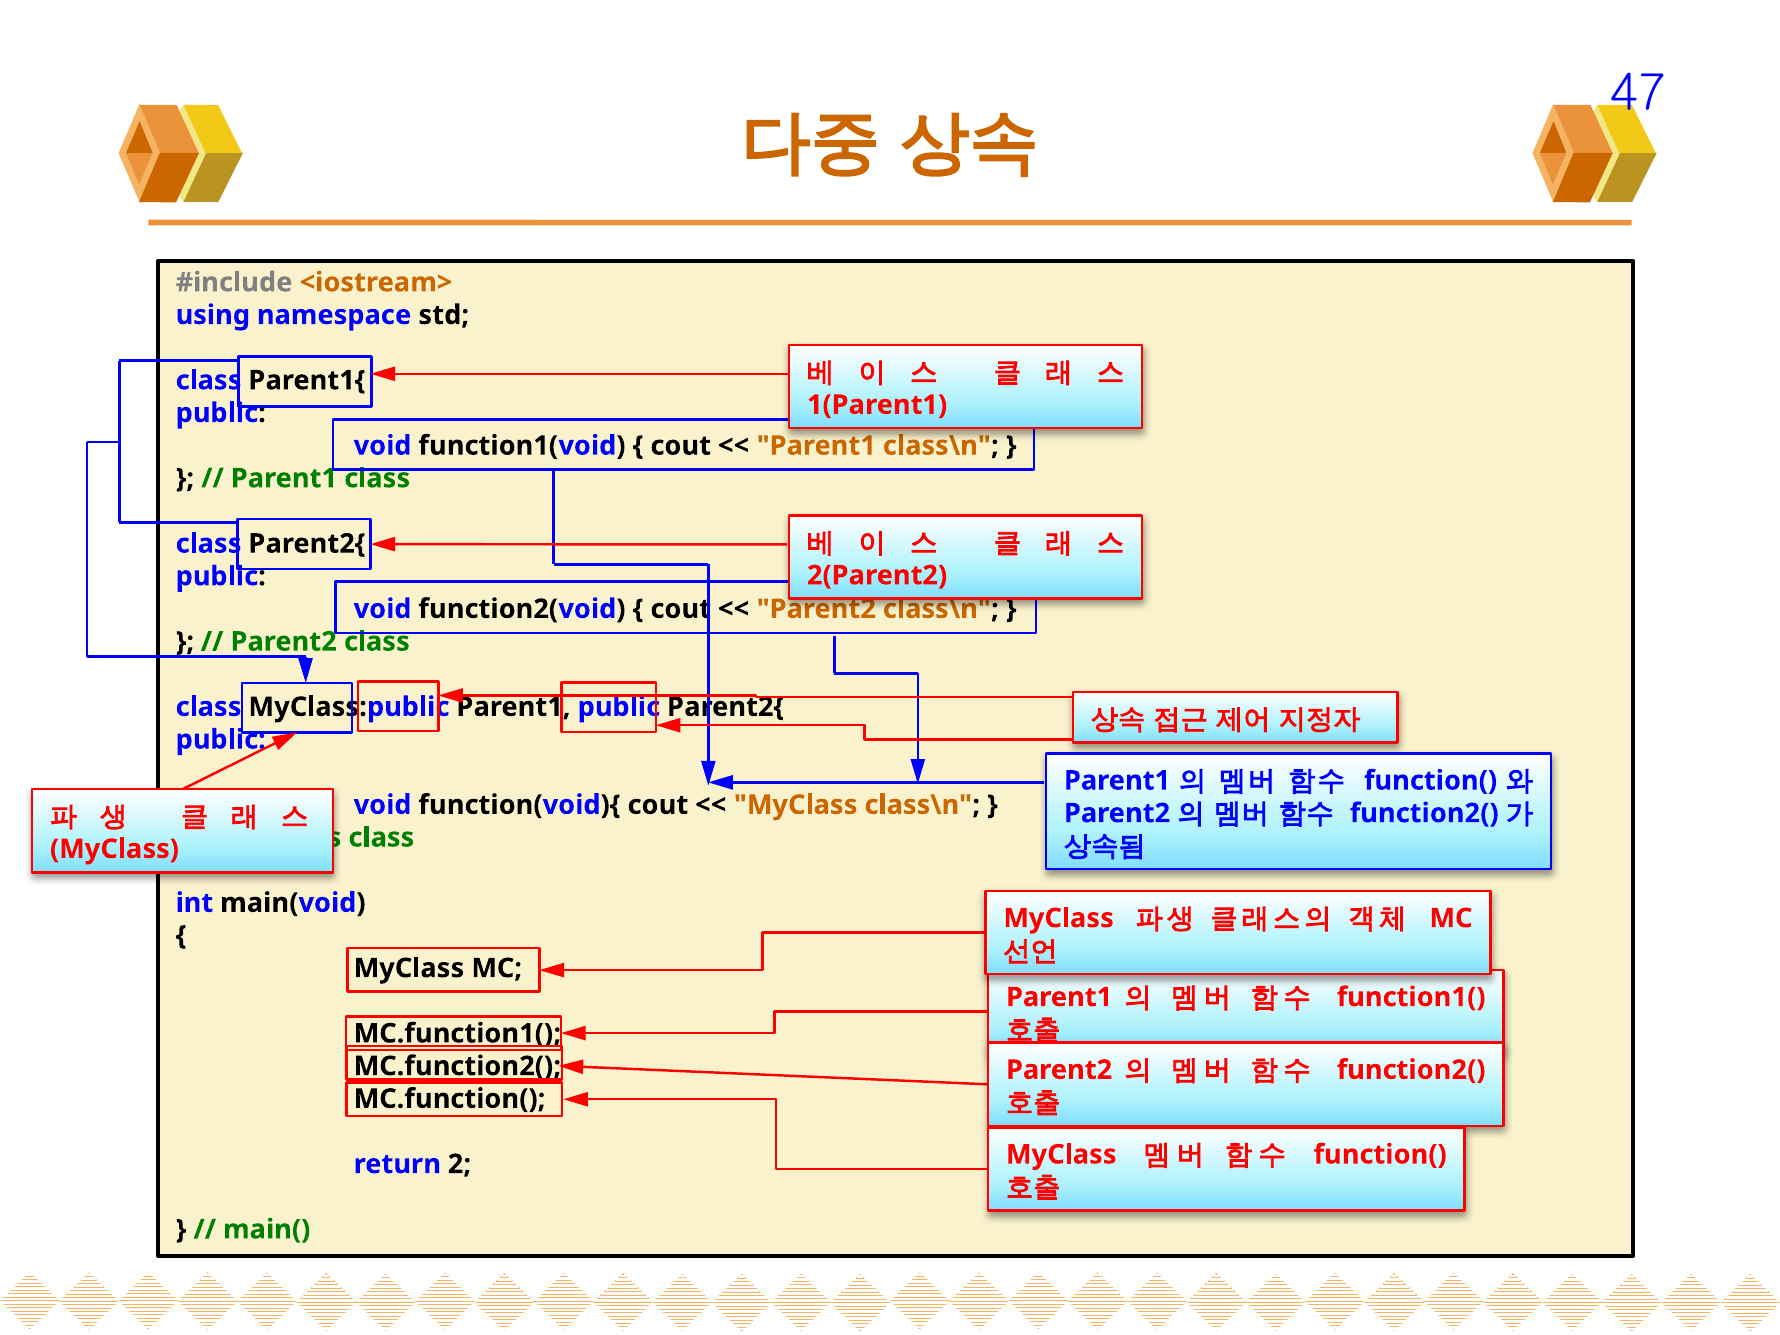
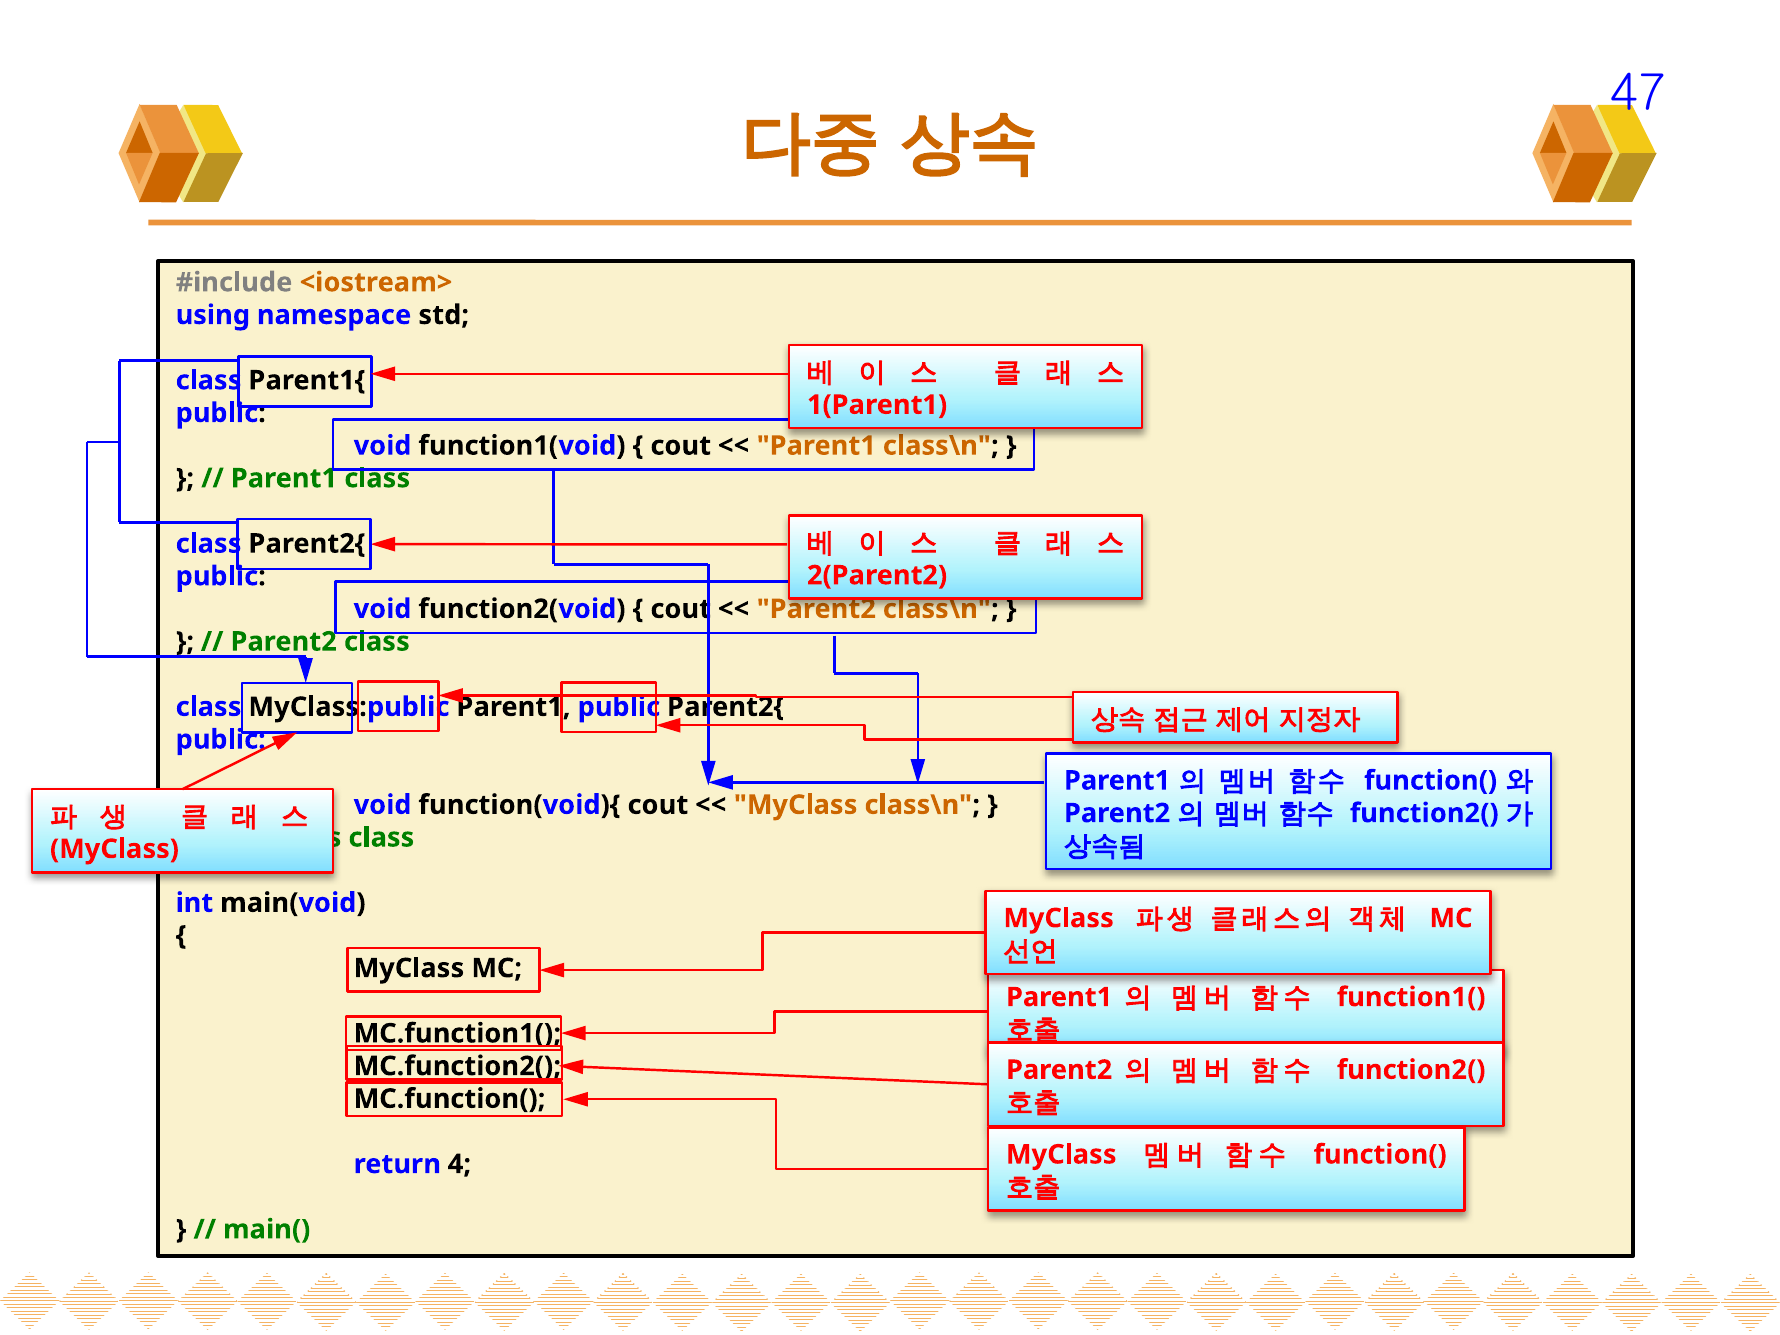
2: 2 -> 4
